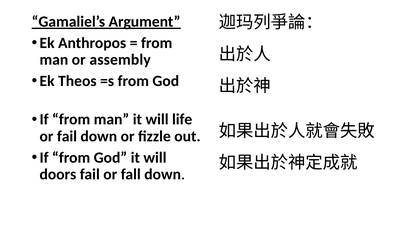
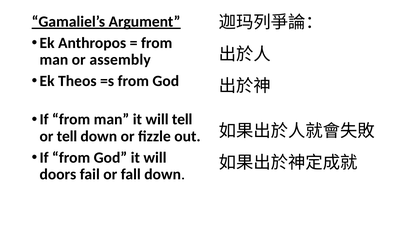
will life: life -> tell
or fail: fail -> tell
